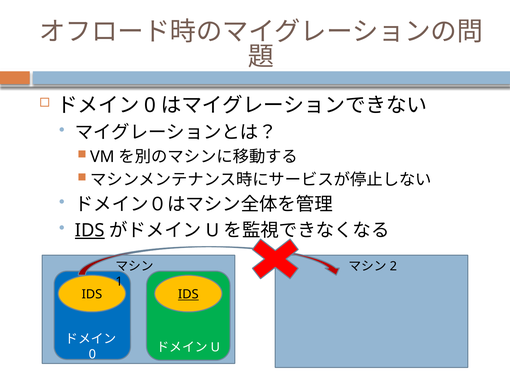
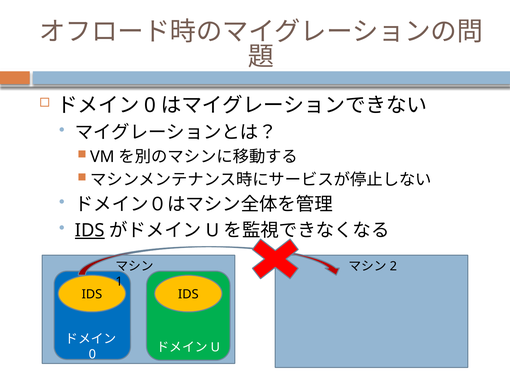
IDS at (188, 295) underline: present -> none
